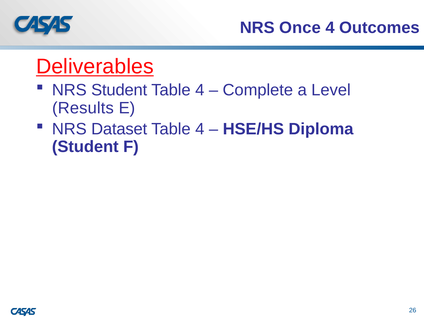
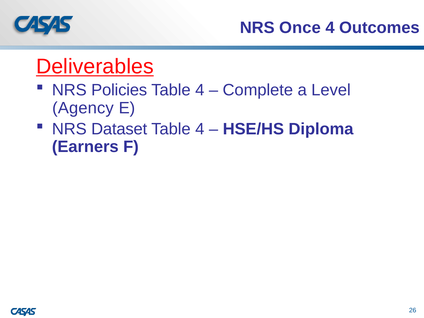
NRS Student: Student -> Policies
Results: Results -> Agency
Student at (85, 147): Student -> Earners
